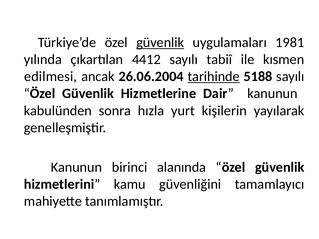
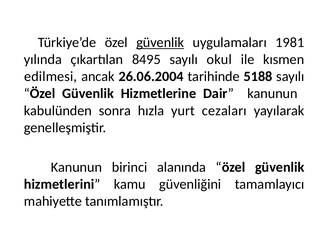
4412: 4412 -> 8495
tabiî: tabiî -> okul
tarihinde underline: present -> none
kişilerin: kişilerin -> cezaları
